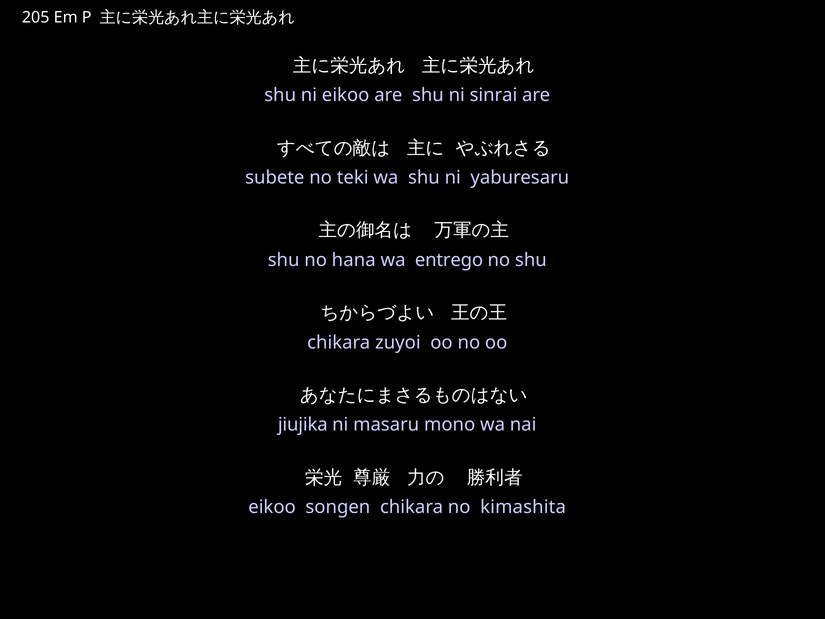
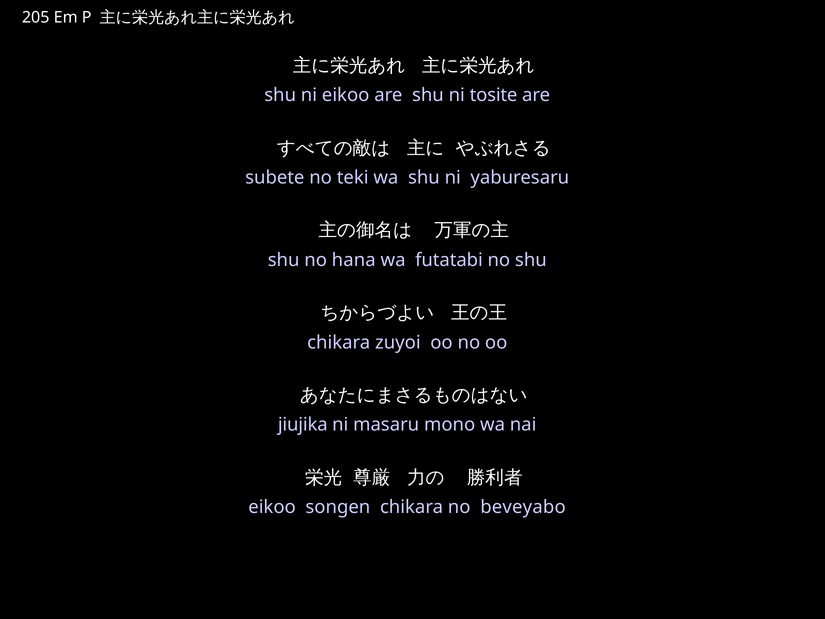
sinrai: sinrai -> tosite
entrego: entrego -> futatabi
kimashita: kimashita -> beveyabo
